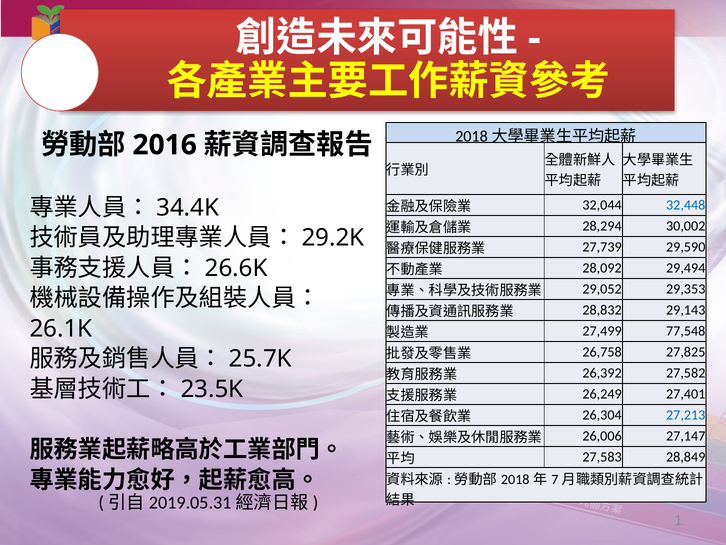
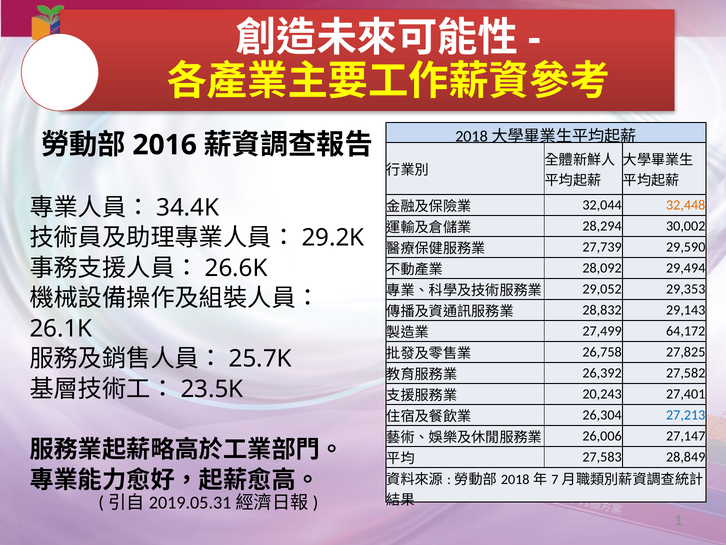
32,448 colour: blue -> orange
77,548: 77,548 -> 64,172
26,249: 26,249 -> 20,243
